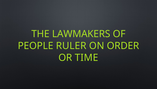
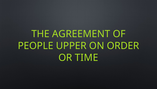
LAWMAKERS: LAWMAKERS -> AGREEMENT
RULER: RULER -> UPPER
